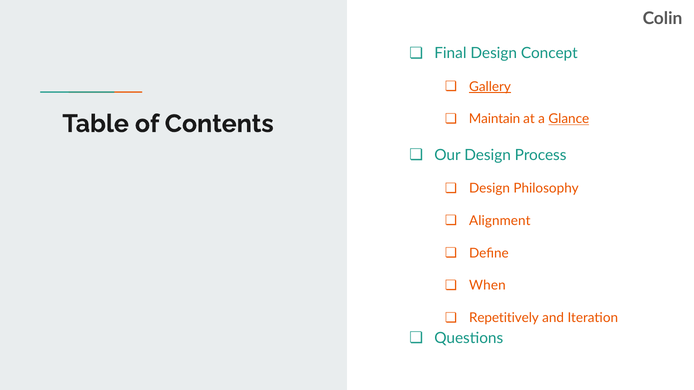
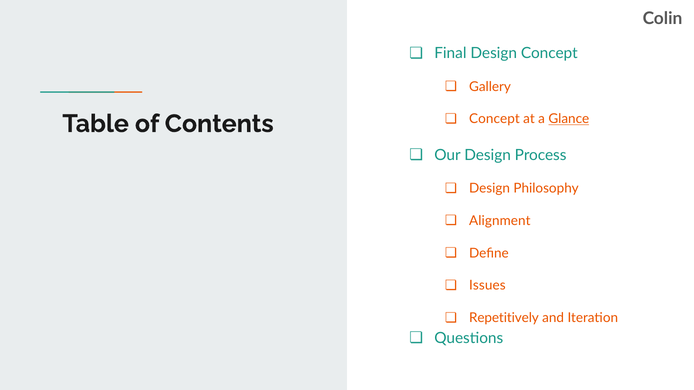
Gallery underline: present -> none
Maintain at (495, 119): Maintain -> Concept
When: When -> Issues
